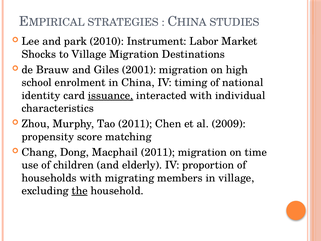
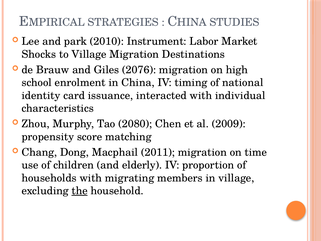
2001: 2001 -> 2076
issuance underline: present -> none
Tao 2011: 2011 -> 2080
